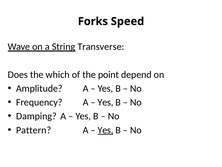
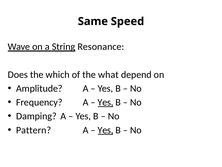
Forks: Forks -> Same
Transverse: Transverse -> Resonance
point: point -> what
Yes at (105, 102) underline: none -> present
